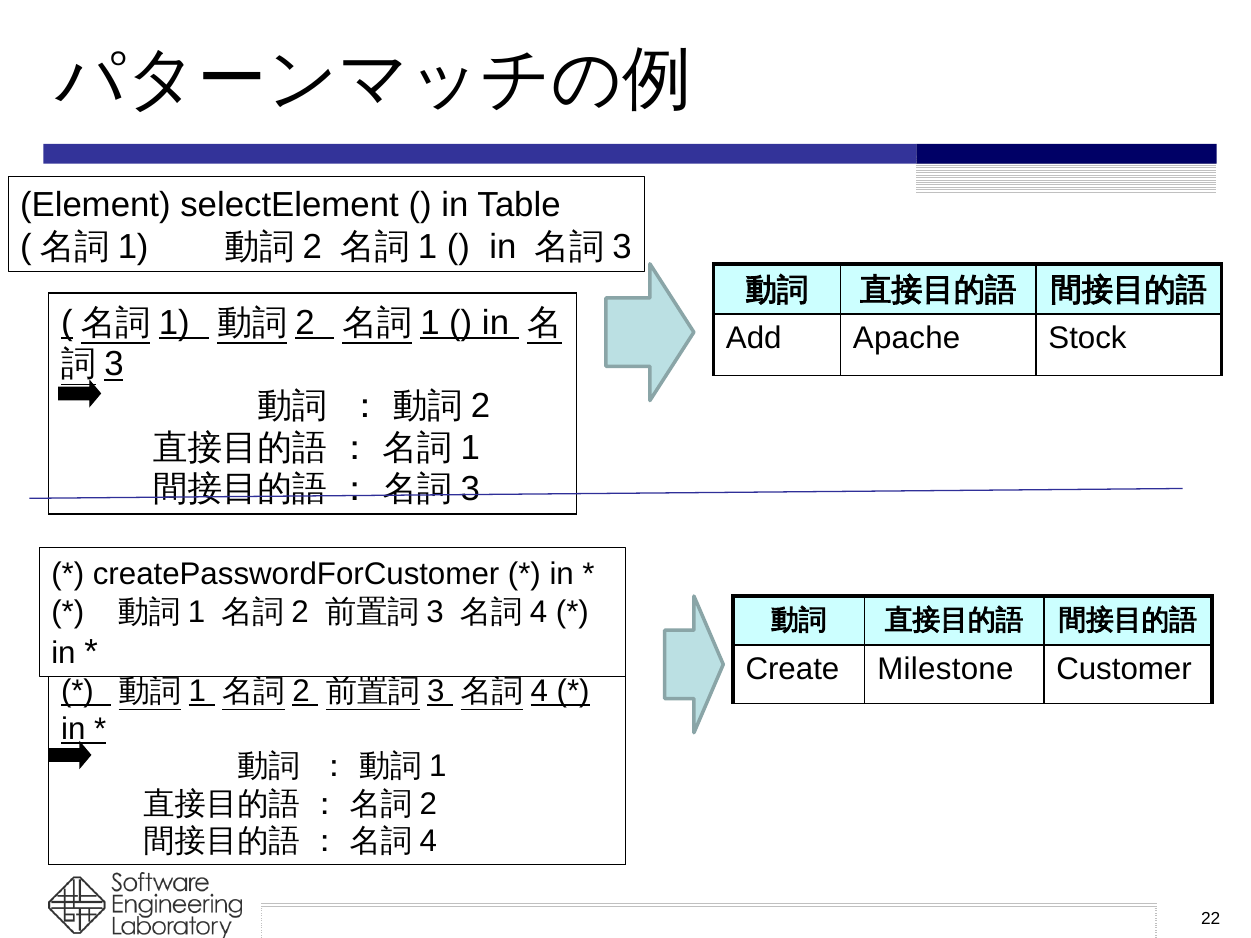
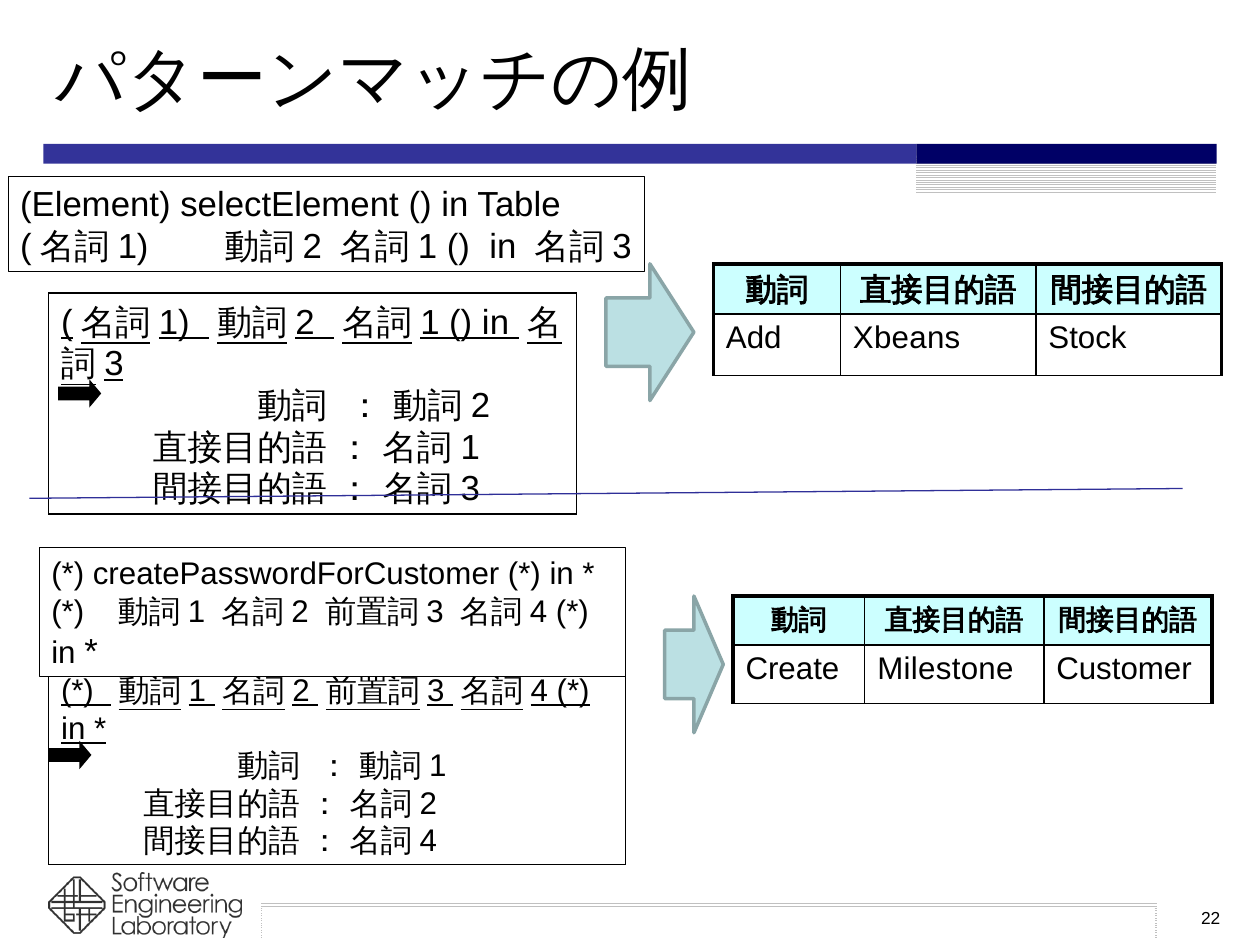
Apache: Apache -> Xbeans
